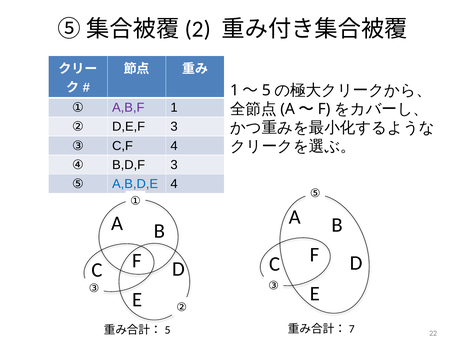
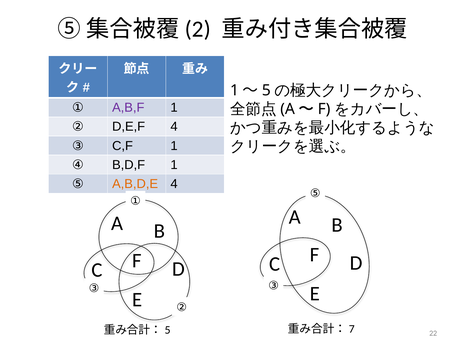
D,E,F 3: 3 -> 4
C,F 4: 4 -> 1
B,D,F 3: 3 -> 1
A,B,D,E colour: blue -> orange
